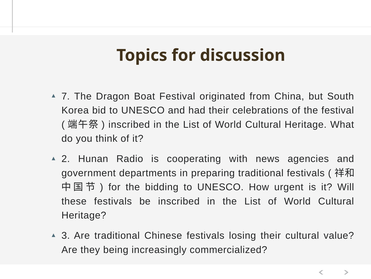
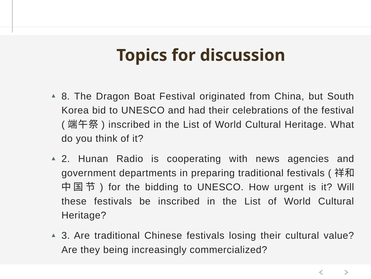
7: 7 -> 8
